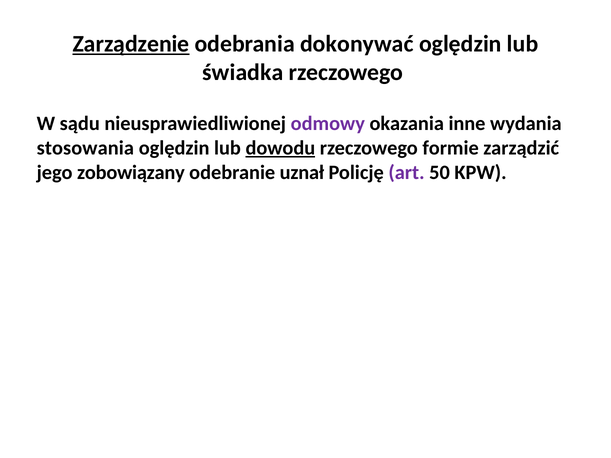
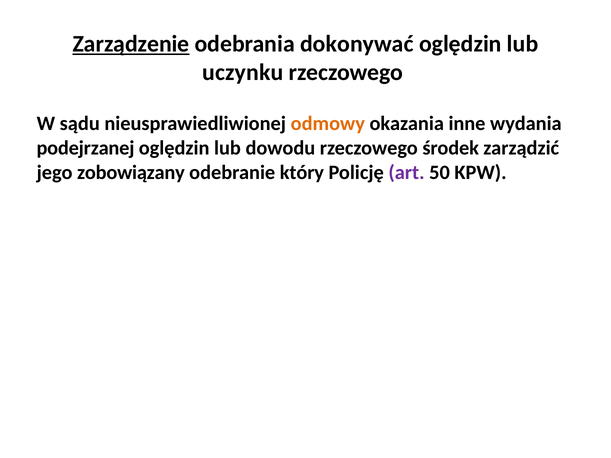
świadka: świadka -> uczynku
odmowy colour: purple -> orange
stosowania: stosowania -> podejrzanej
dowodu underline: present -> none
formie: formie -> środek
uznał: uznał -> który
